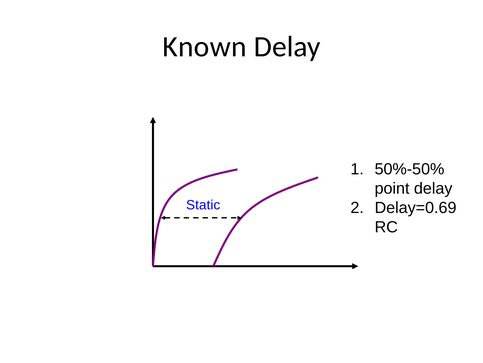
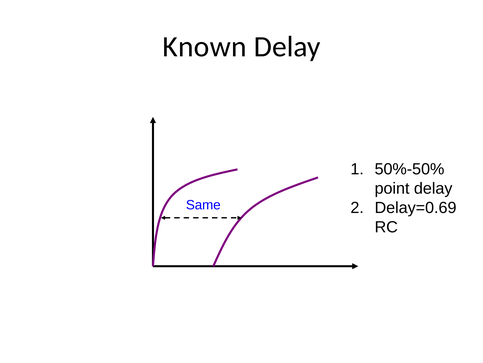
Static: Static -> Same
